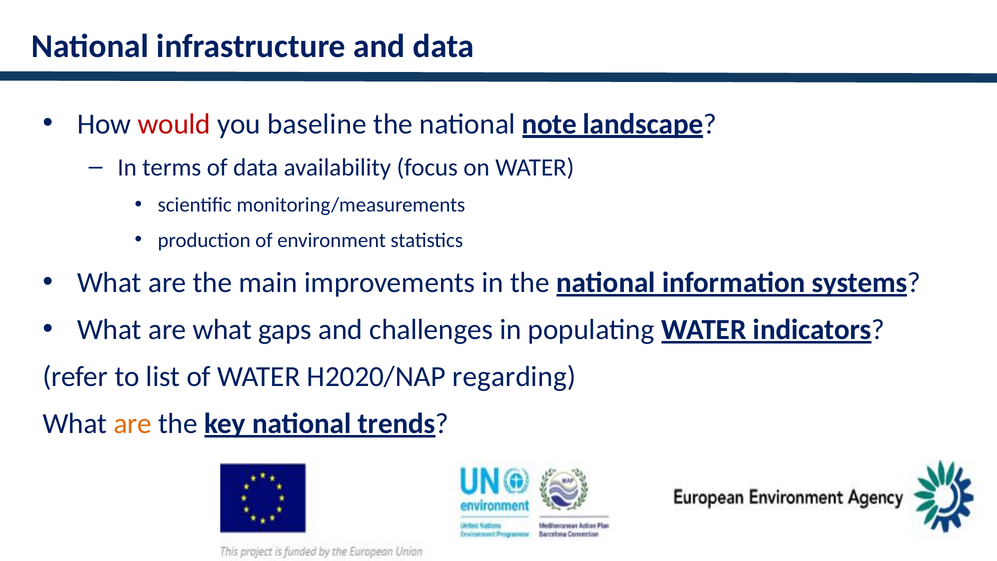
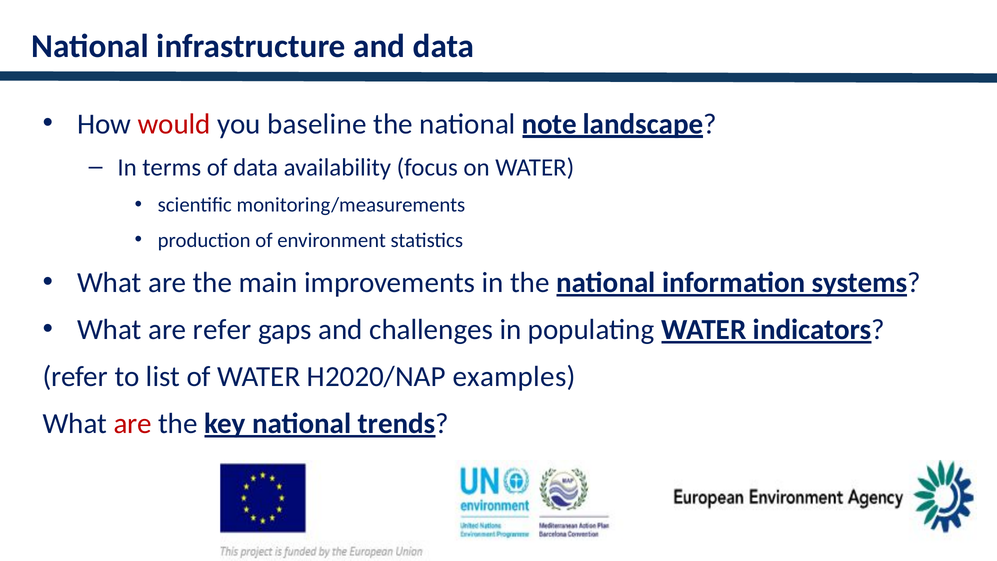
are what: what -> refer
regarding: regarding -> examples
are at (133, 424) colour: orange -> red
